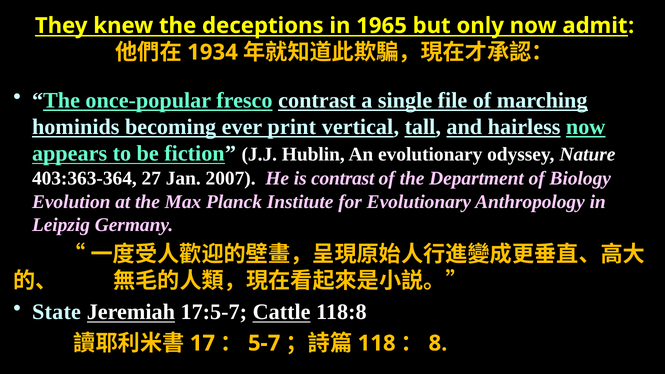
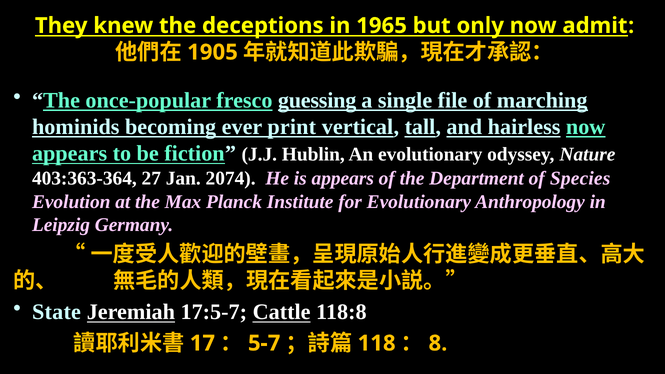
1934: 1934 -> 1905
fresco contrast: contrast -> guessing
2007: 2007 -> 2074
is contrast: contrast -> appears
Biology: Biology -> Species
